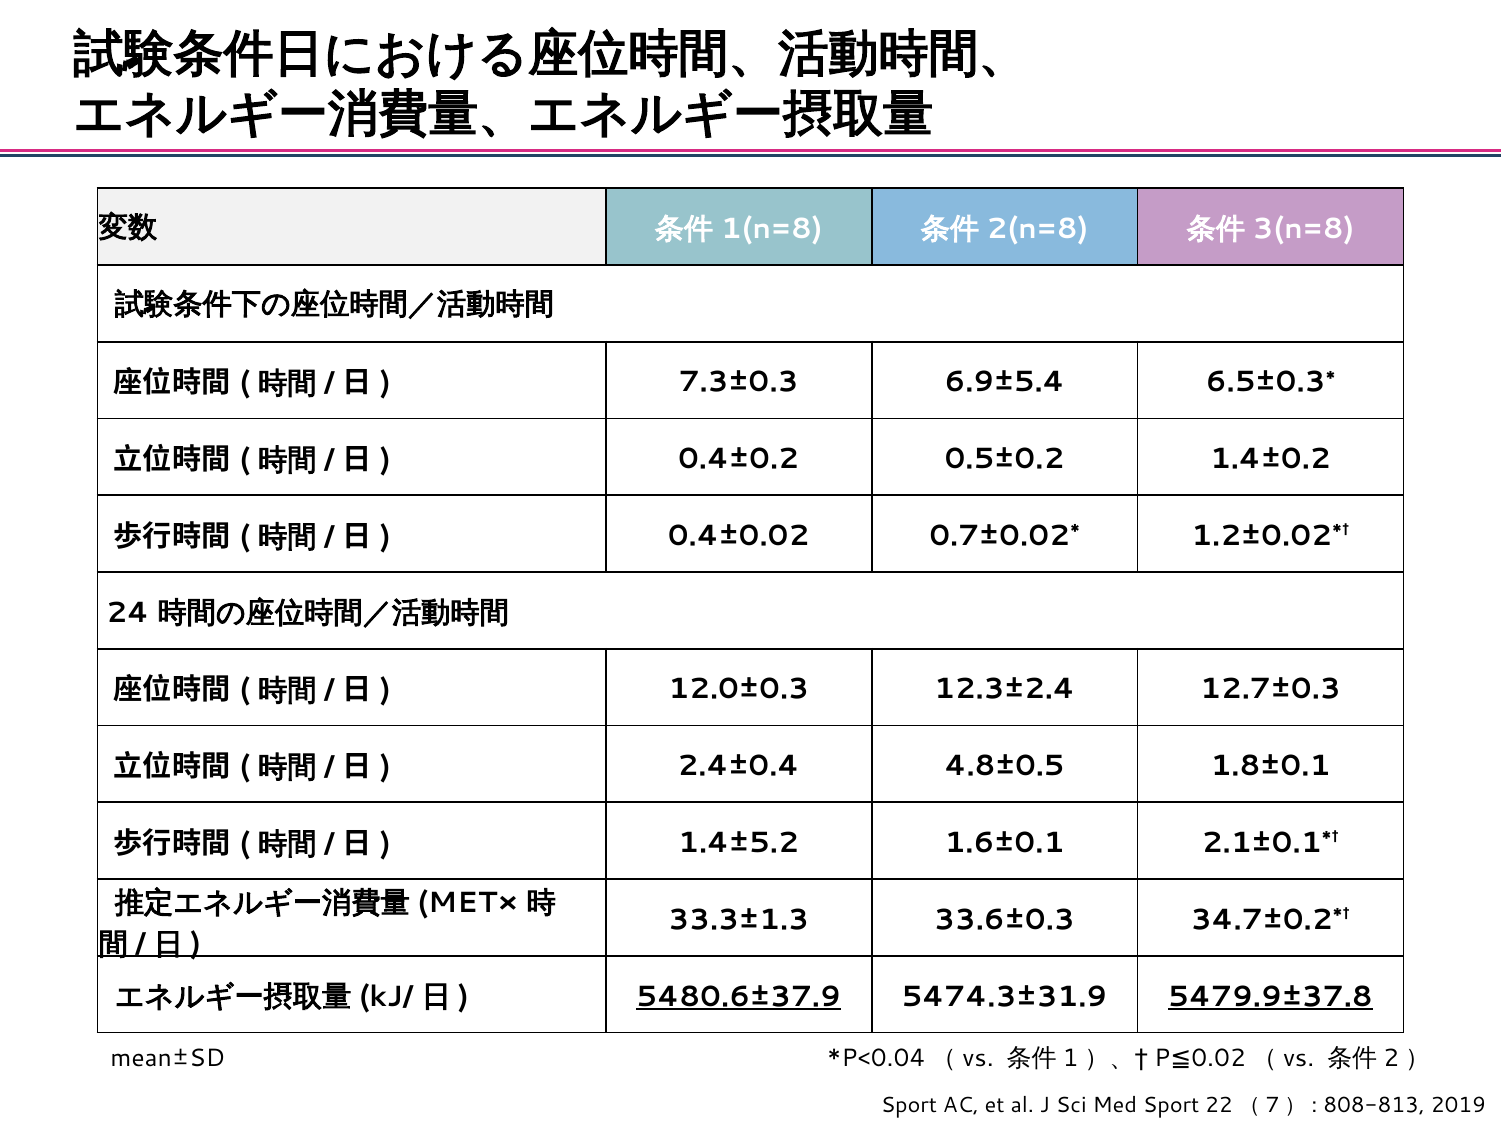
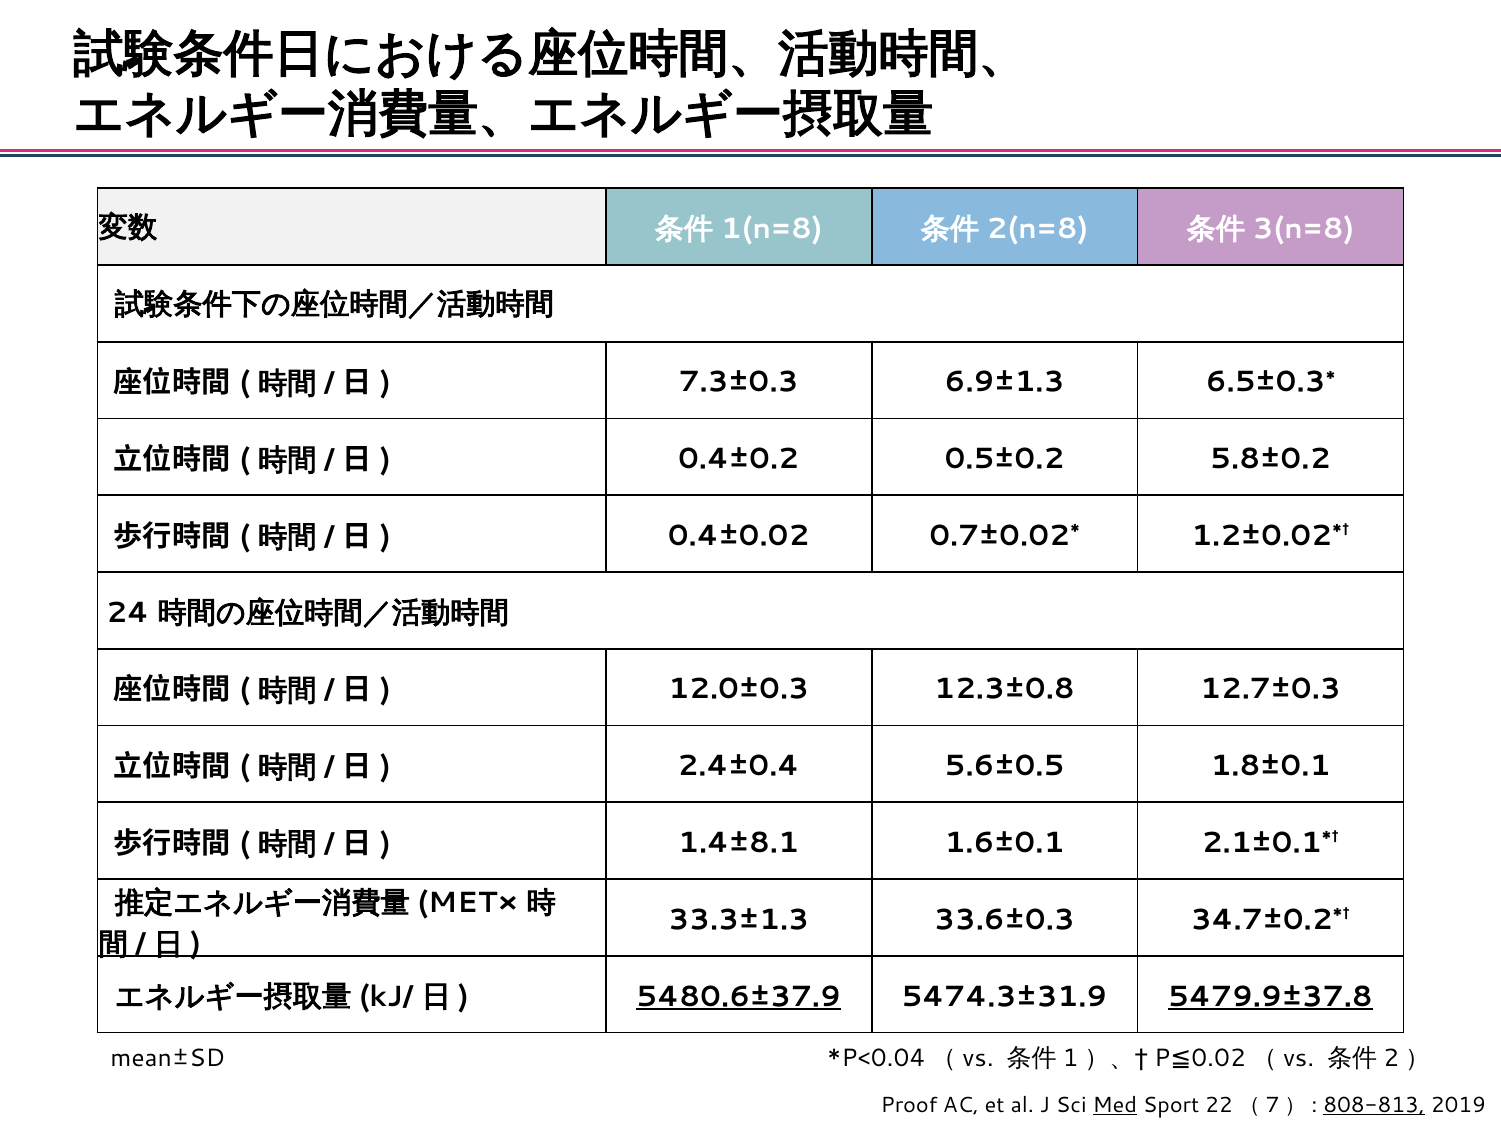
6.9±5.4: 6.9±5.4 -> 6.9±1.3
1.4±0.2: 1.4±0.2 -> 5.8±0.2
12.3±2.4: 12.3±2.4 -> 12.3±0.8
4.8±0.5: 4.8±0.5 -> 5.6±0.5
1.4±5.2: 1.4±5.2 -> 1.4±8.1
Sport at (909, 1106): Sport -> Proof
Med underline: none -> present
808-813 underline: none -> present
